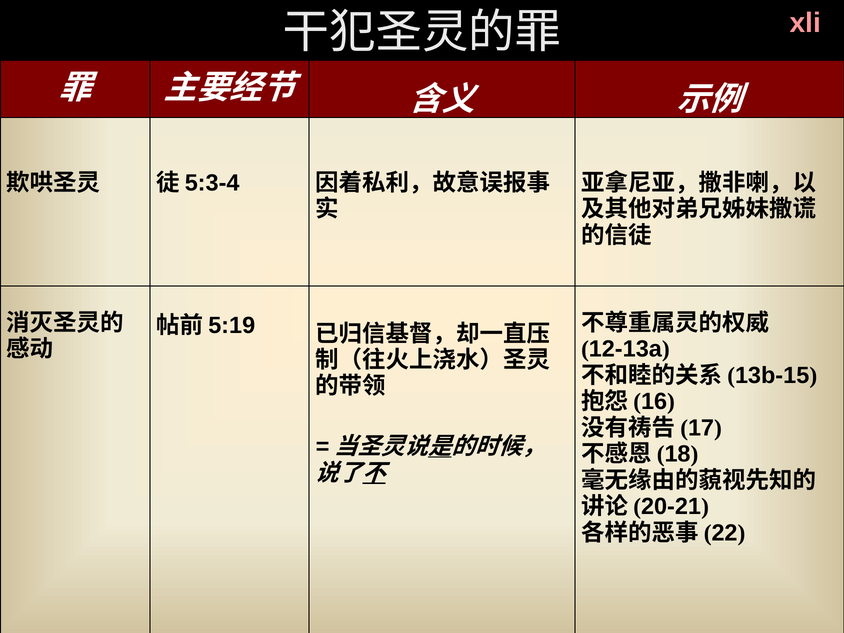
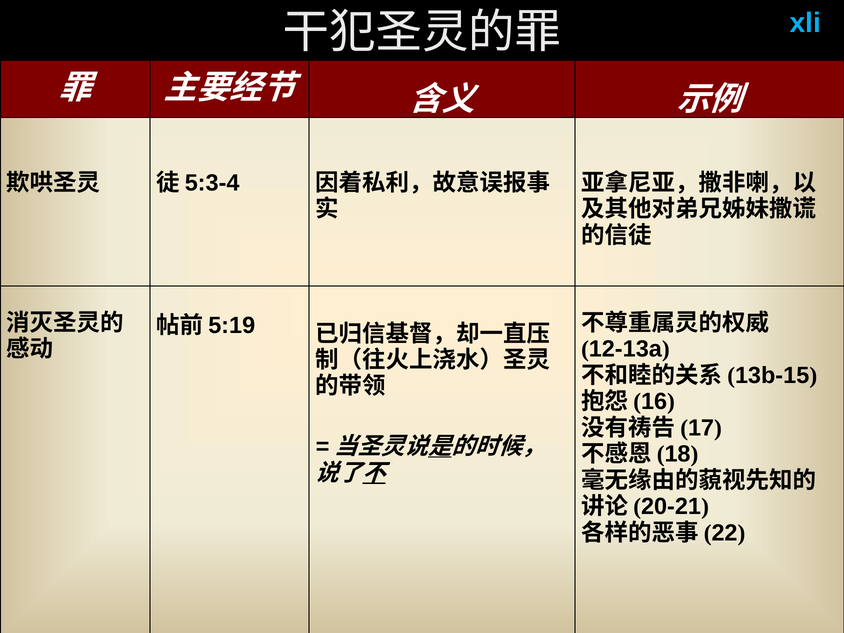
xli colour: pink -> light blue
